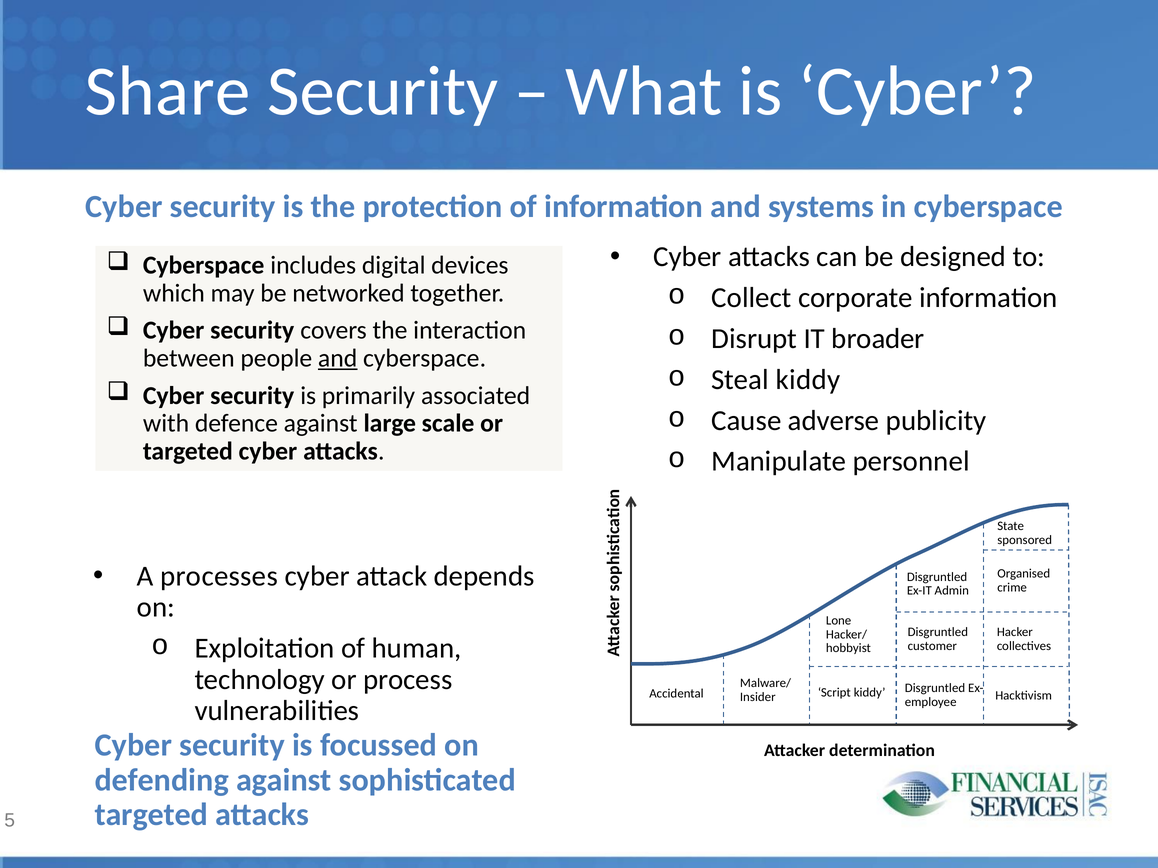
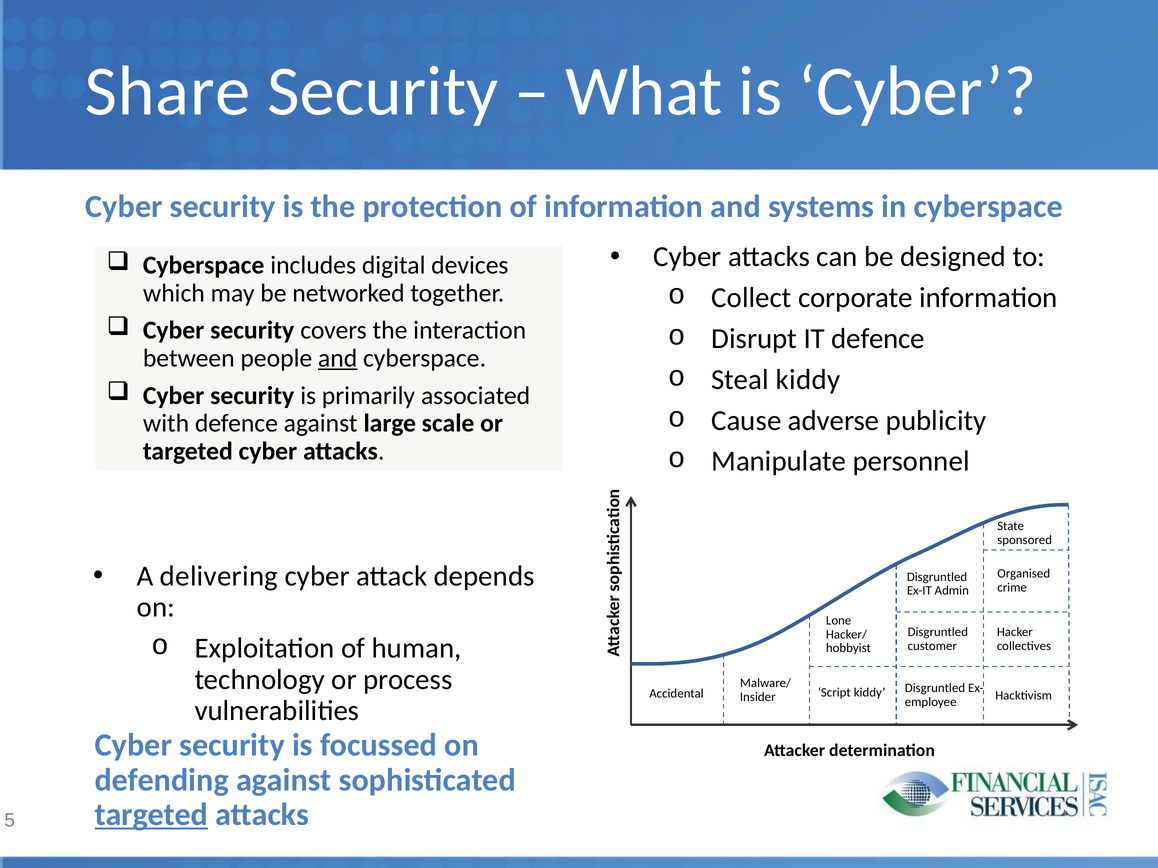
IT broader: broader -> defence
processes: processes -> delivering
targeted at (151, 815) underline: none -> present
